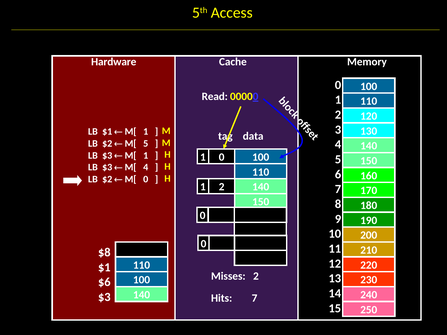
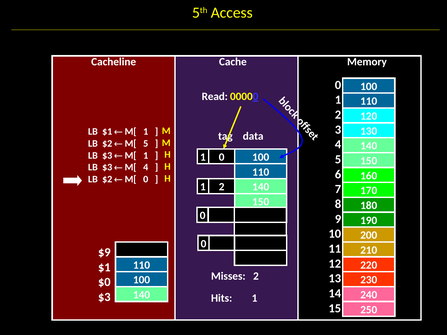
Hardware: Hardware -> Cacheline
$8: $8 -> $9
$6: $6 -> $0
Hits 7: 7 -> 1
